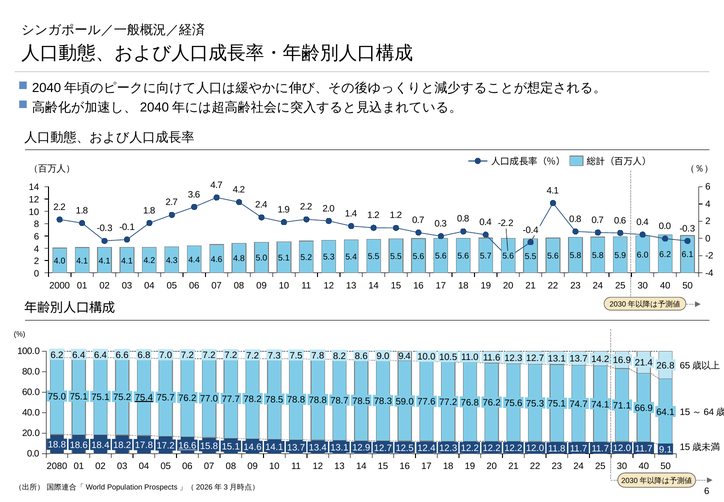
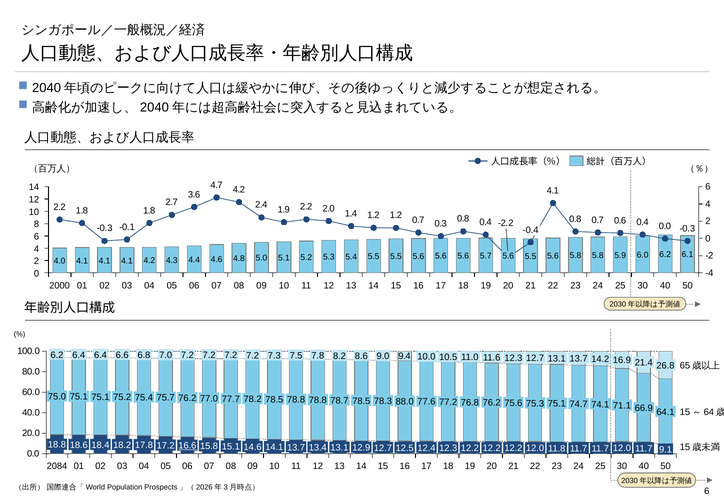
75.4 underline: present -> none
59.0: 59.0 -> 88.0
2080: 2080 -> 2084
